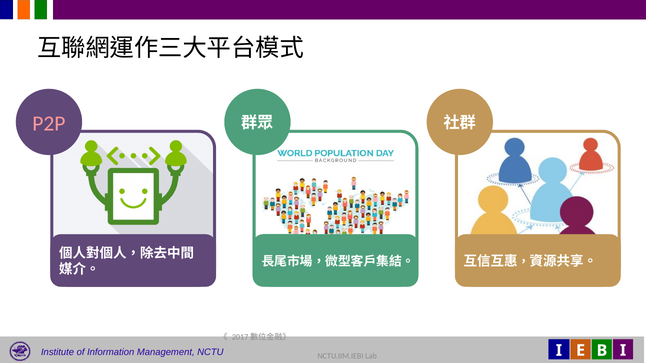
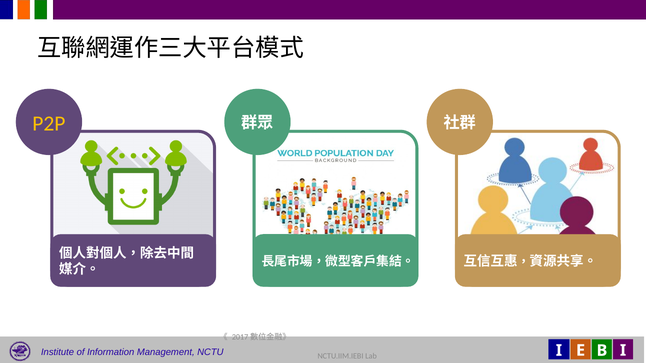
P2P colour: pink -> yellow
